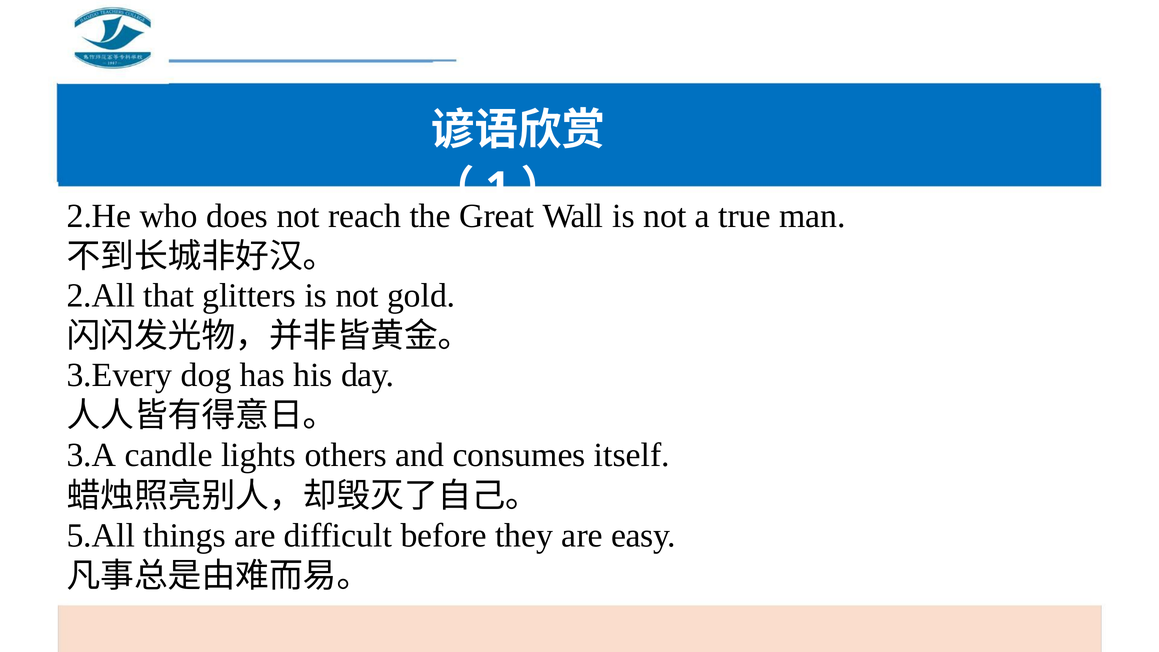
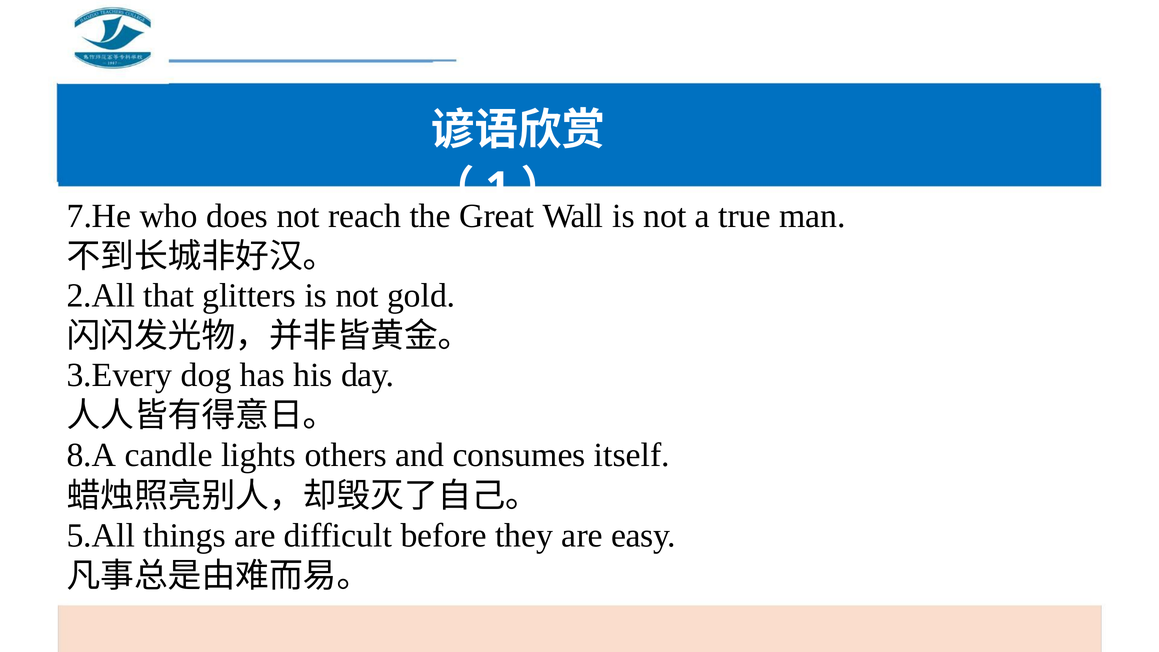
2.He: 2.He -> 7.He
3.A: 3.A -> 8.A
